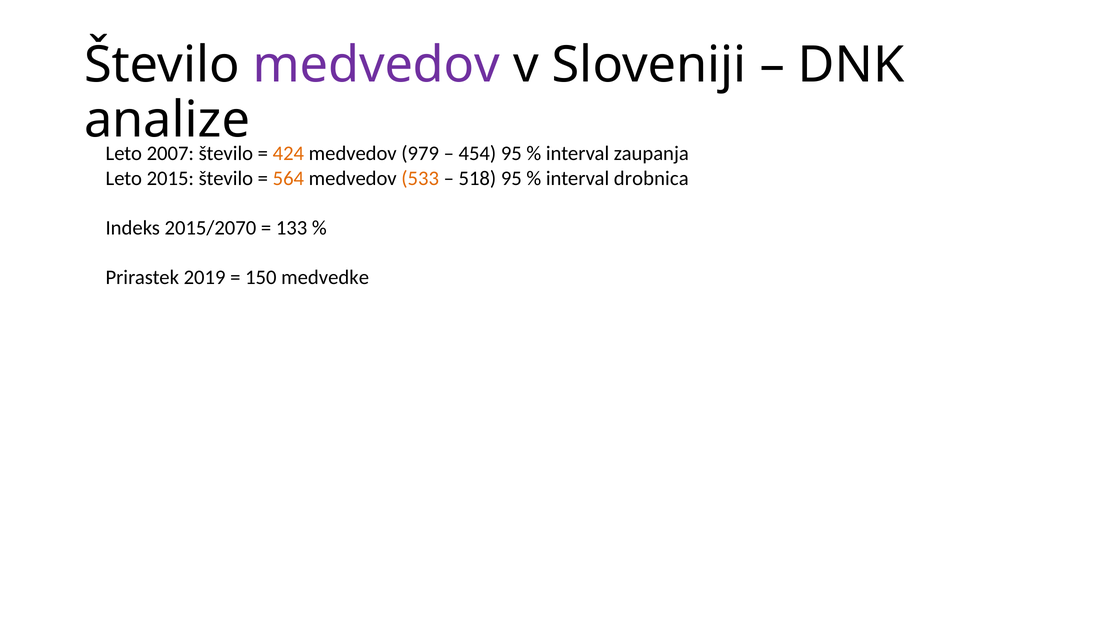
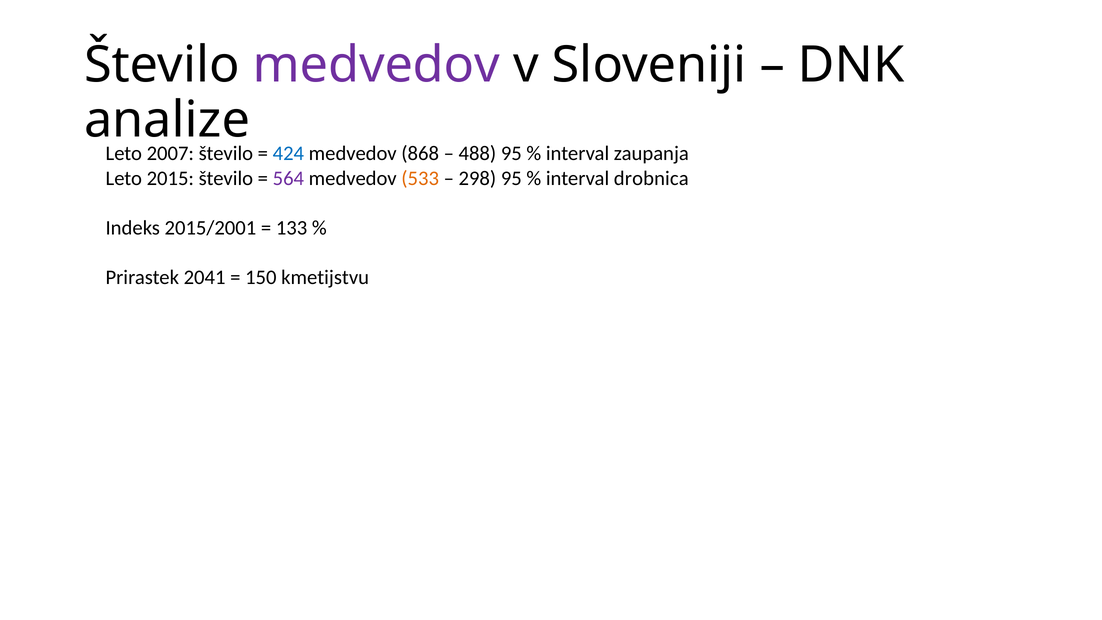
424 colour: orange -> blue
979: 979 -> 868
454: 454 -> 488
564 colour: orange -> purple
518: 518 -> 298
2015/2070: 2015/2070 -> 2015/2001
2019: 2019 -> 2041
medvedke: medvedke -> kmetijstvu
